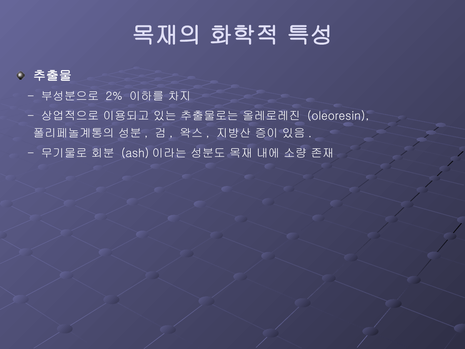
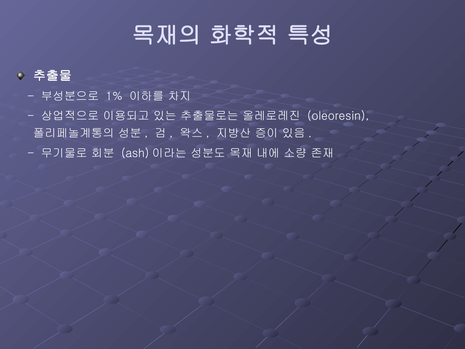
2%: 2% -> 1%
